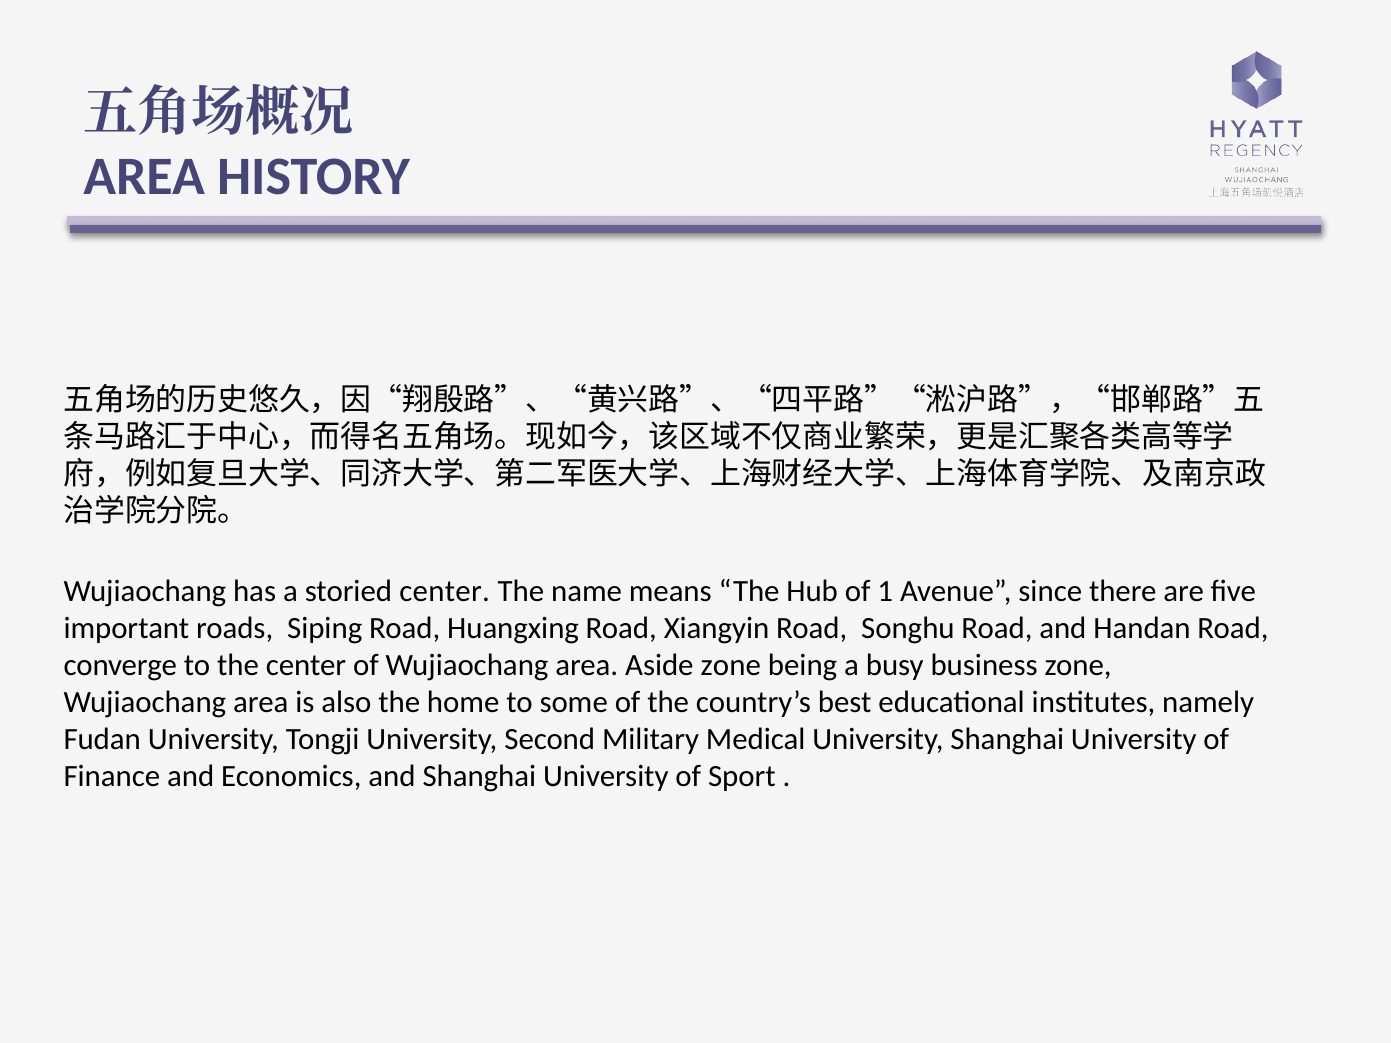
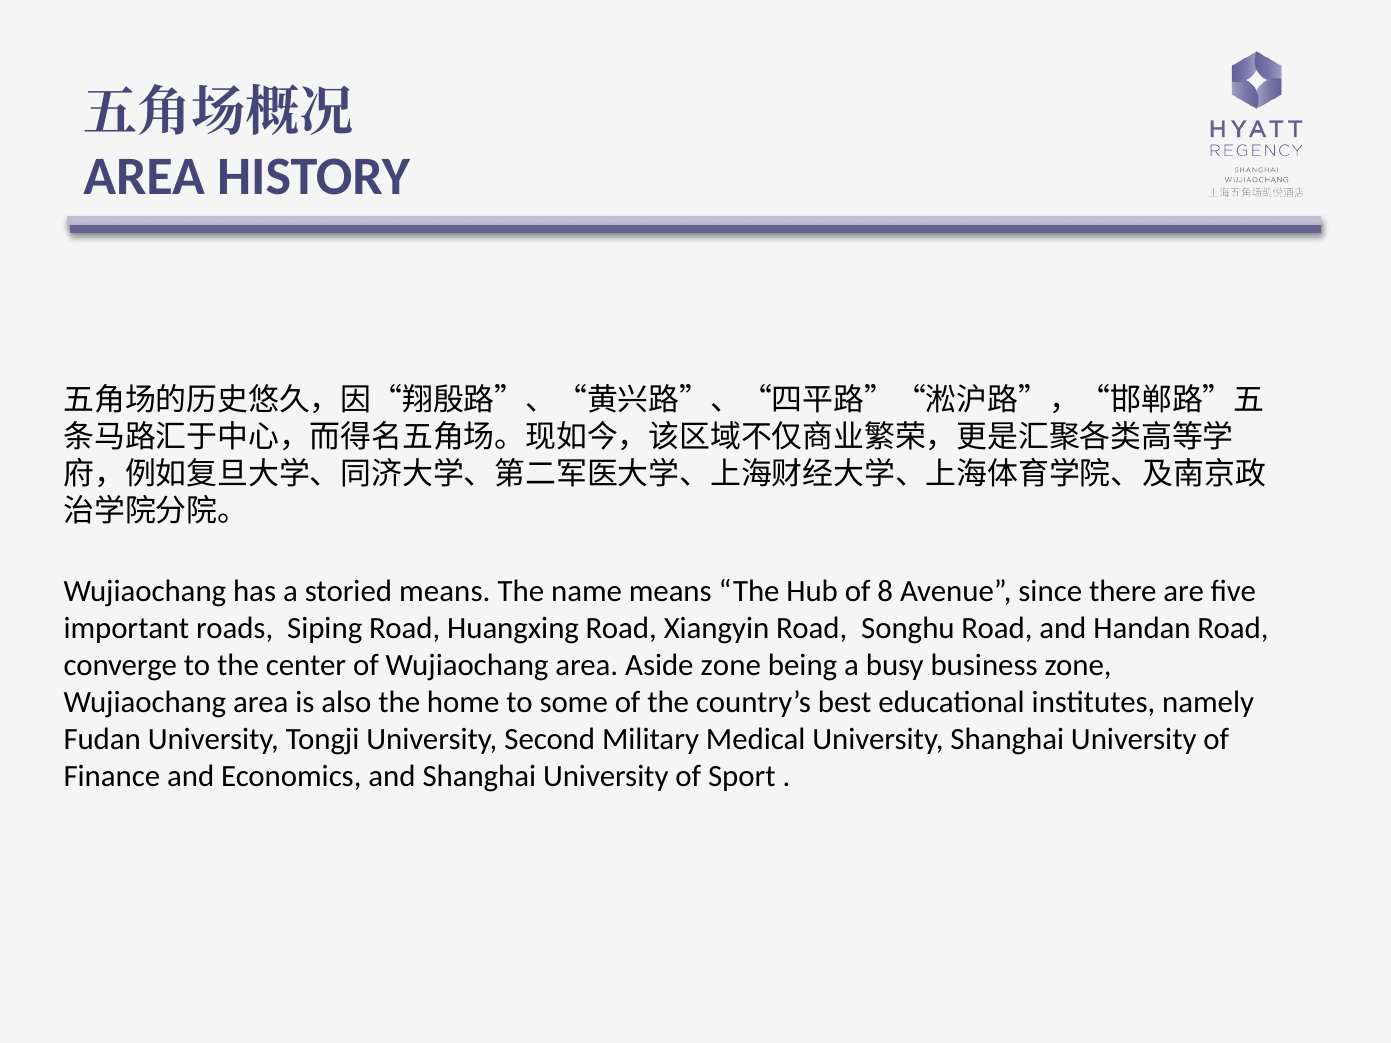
storied center: center -> means
1: 1 -> 8
